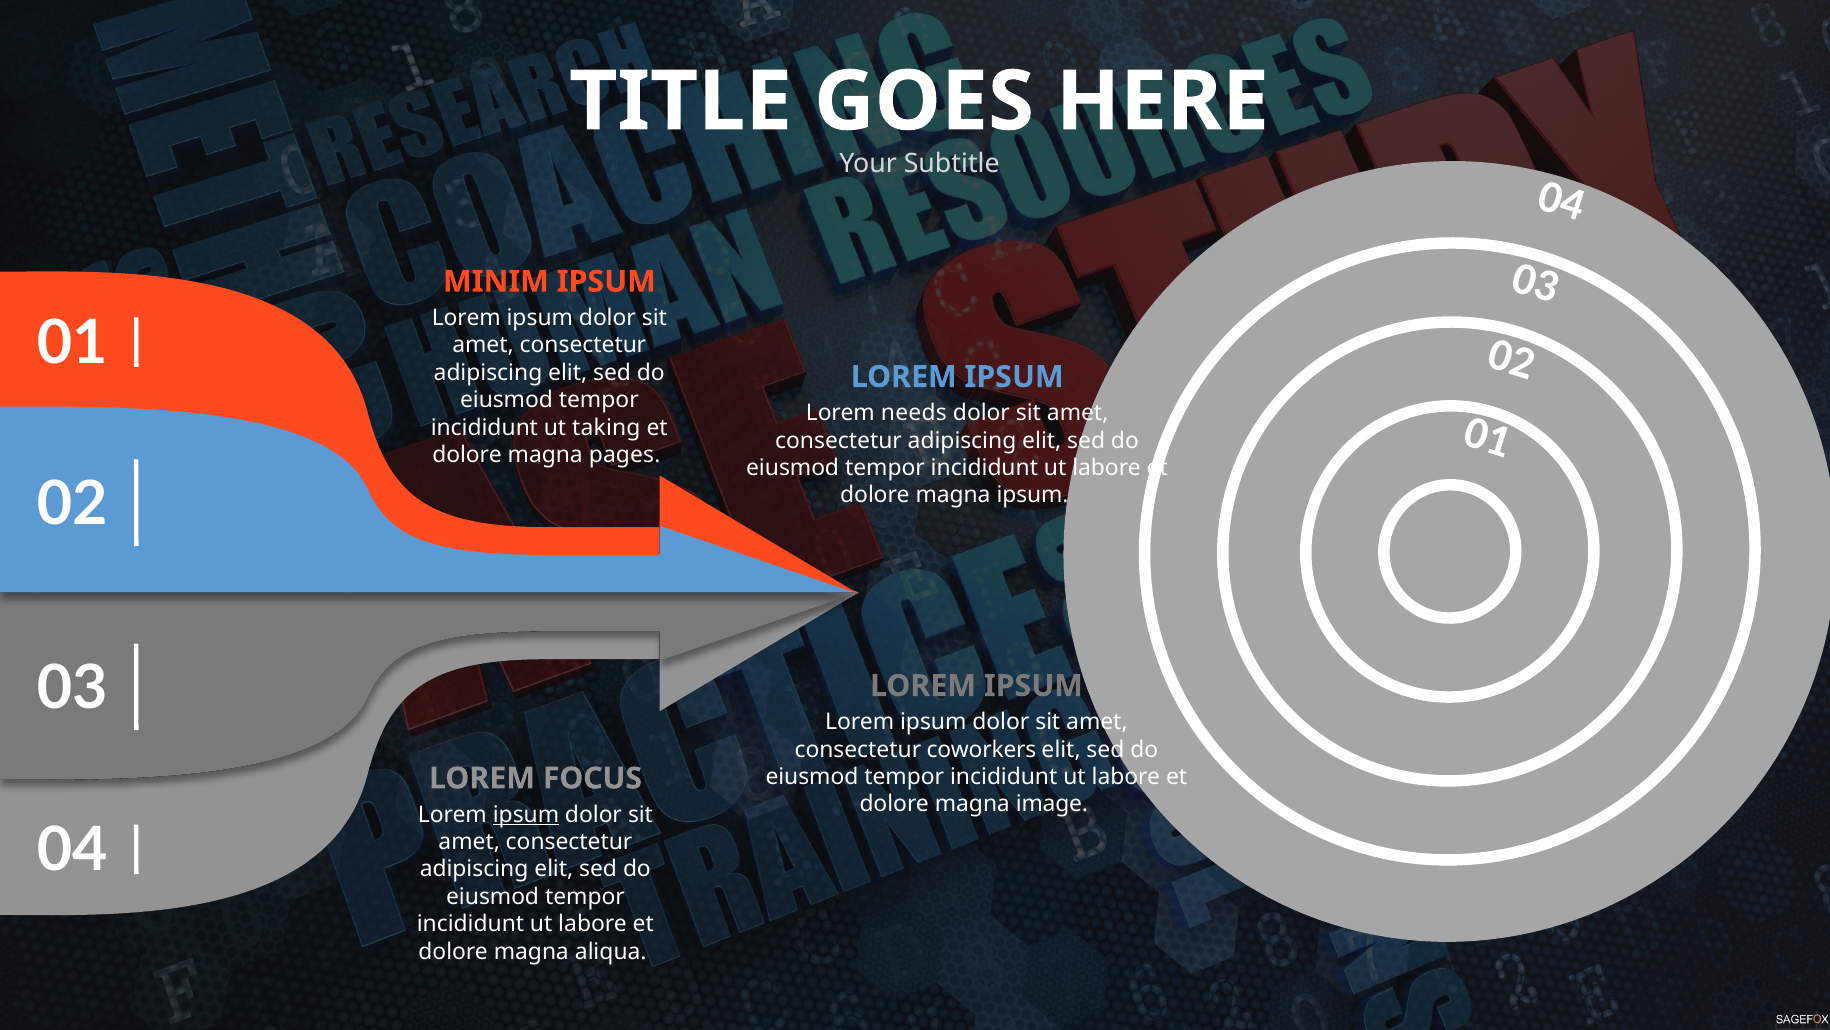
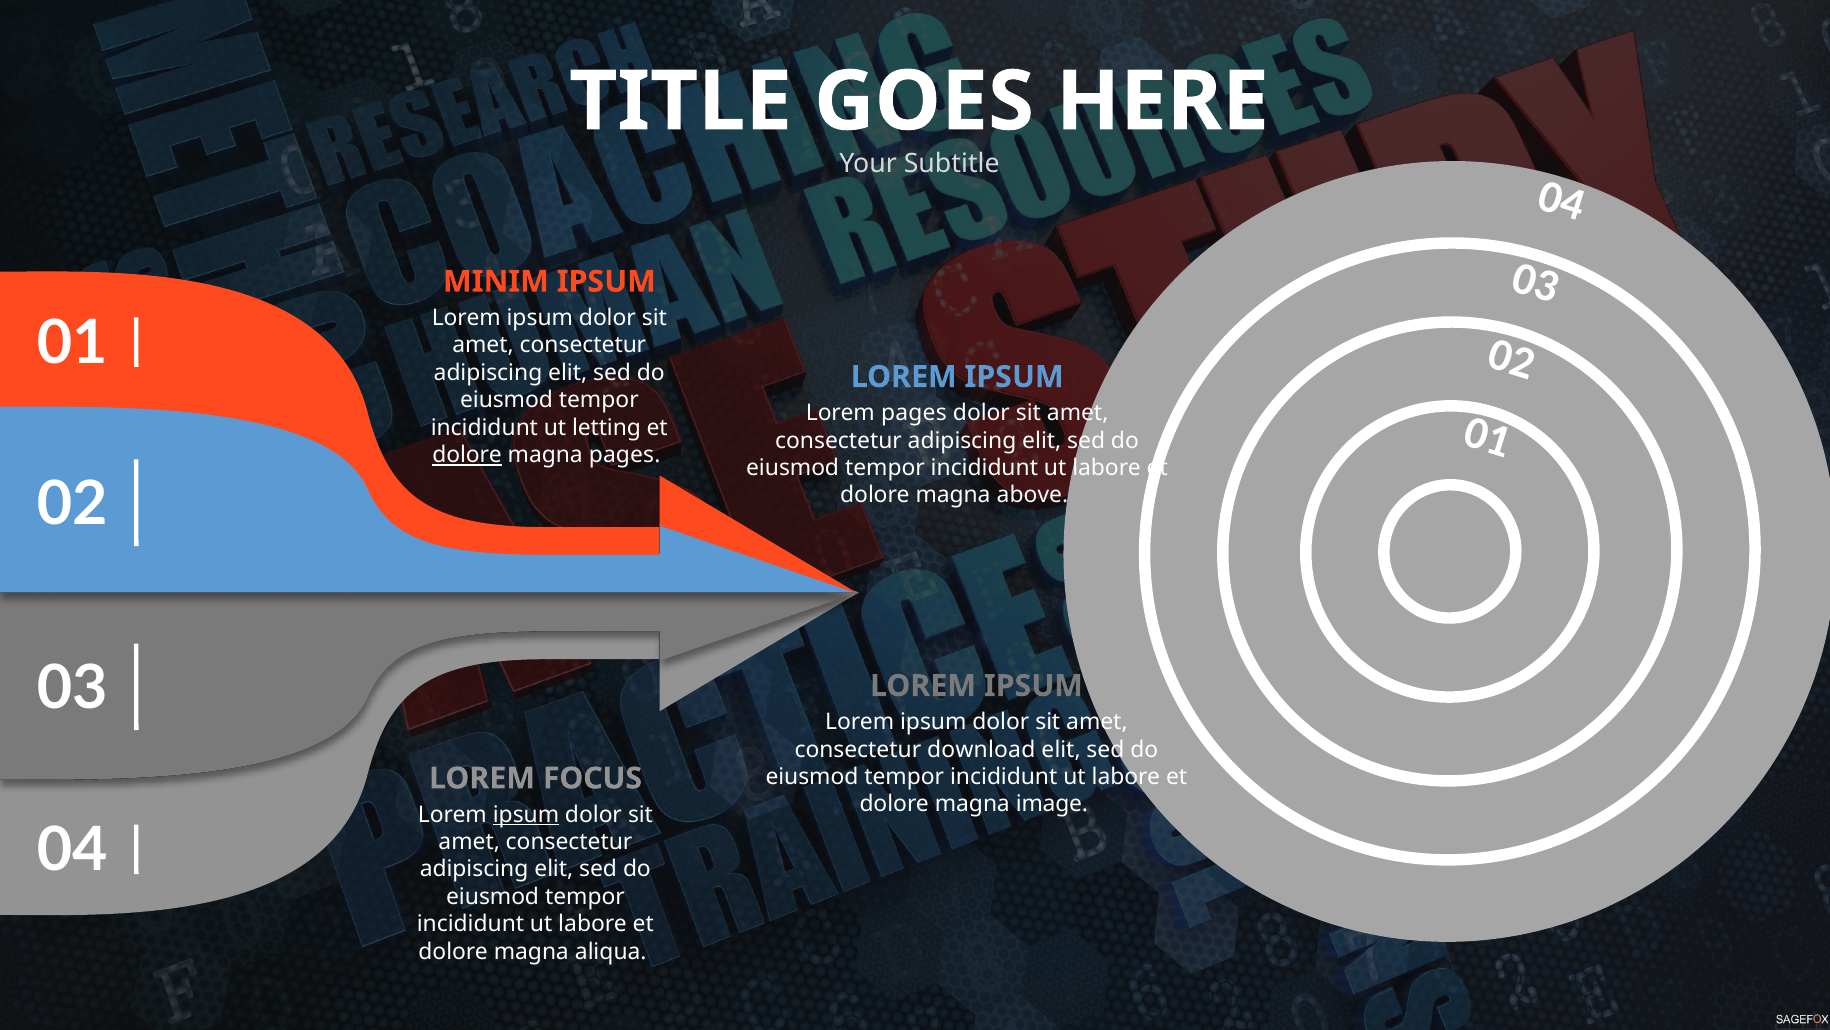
Lorem needs: needs -> pages
taking: taking -> letting
dolore at (467, 455) underline: none -> present
magna ipsum: ipsum -> above
coworkers: coworkers -> download
